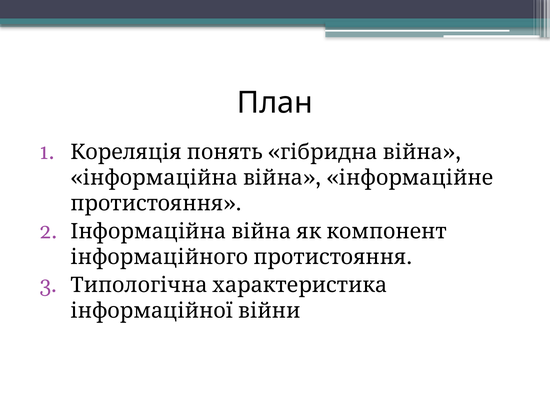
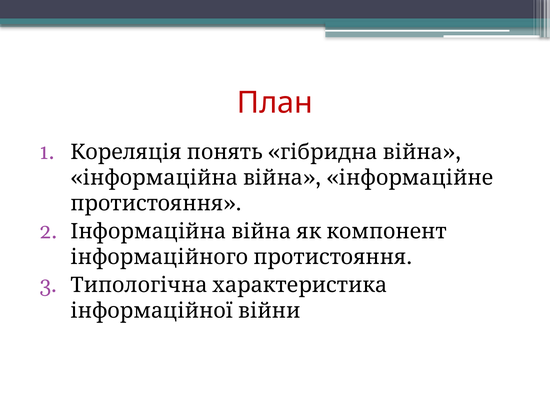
План colour: black -> red
